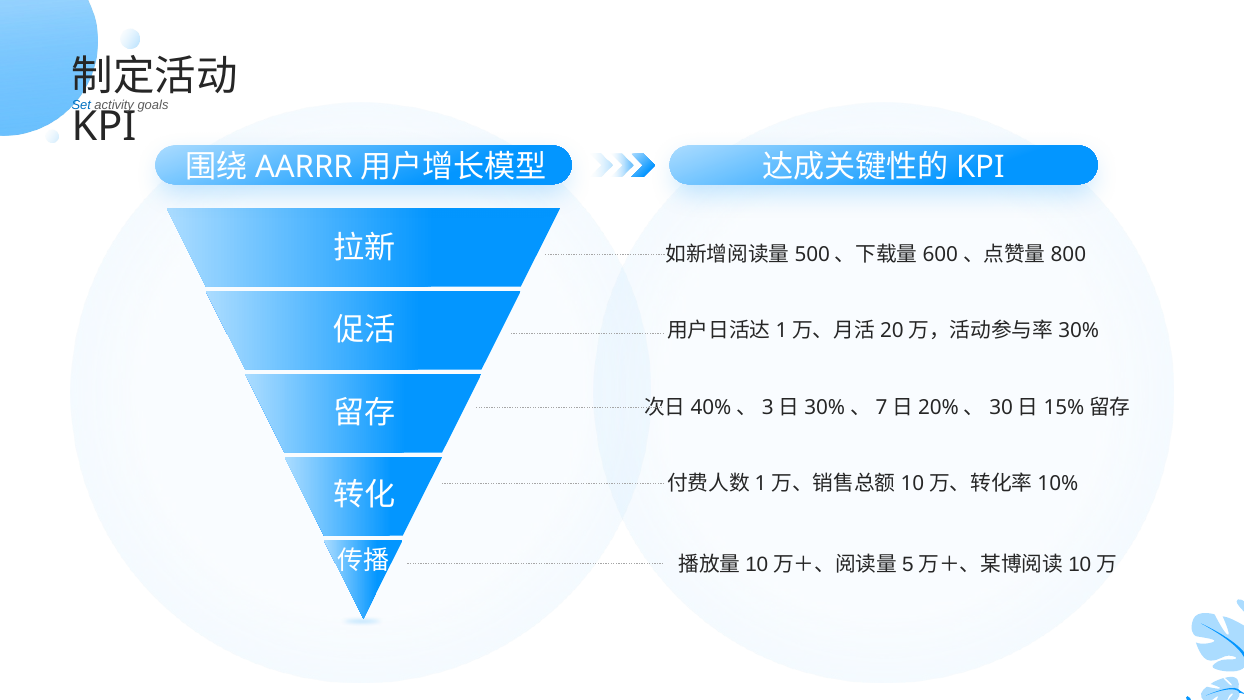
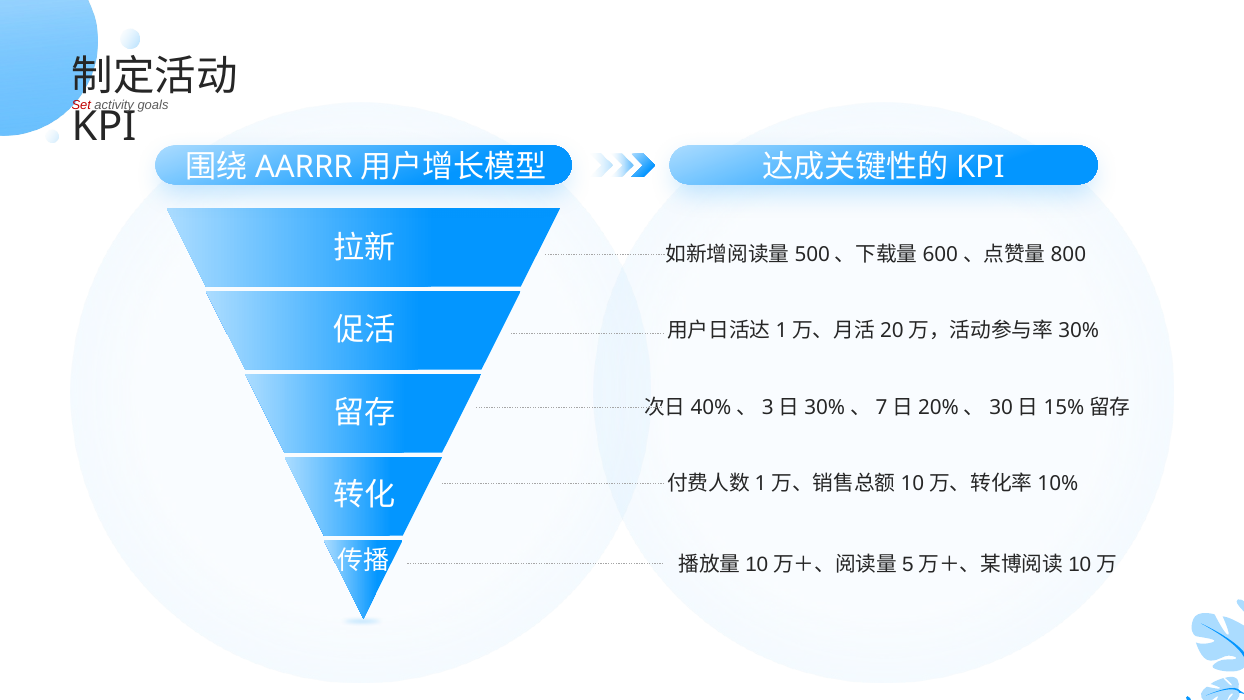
Set colour: blue -> red
